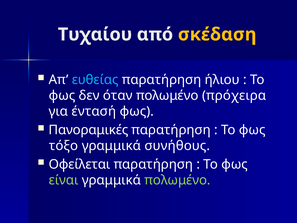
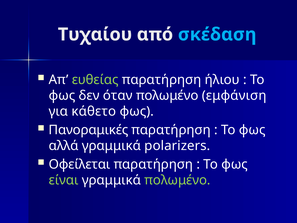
σκέδαση colour: yellow -> light blue
ευθείας colour: light blue -> light green
πρόχειρα: πρόχειρα -> εμφάνιση
έντασή: έντασή -> κάθετο
τόξο: τόξο -> αλλά
συνήθους: συνήθους -> polarizers
